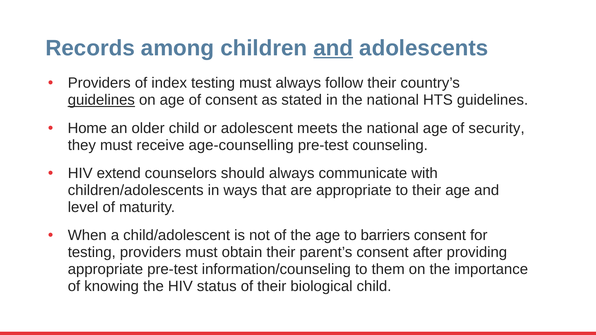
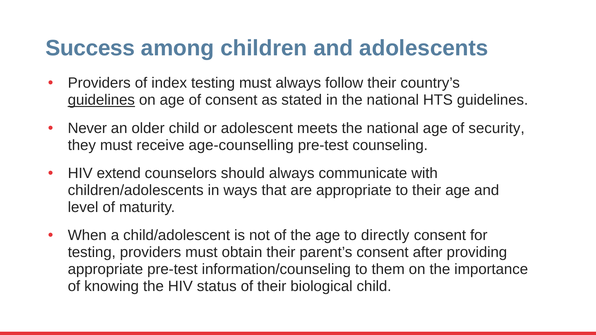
Records: Records -> Success
and at (333, 48) underline: present -> none
Home: Home -> Never
barriers: barriers -> directly
